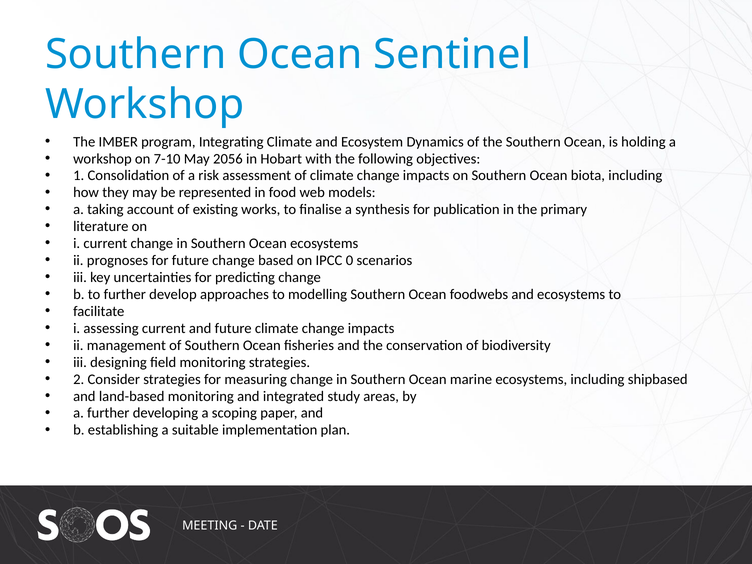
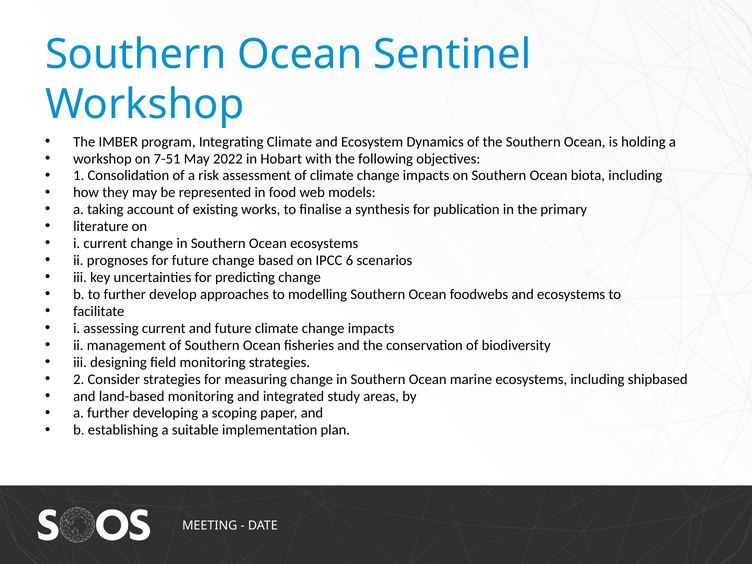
7-10: 7-10 -> 7-51
2056: 2056 -> 2022
0: 0 -> 6
